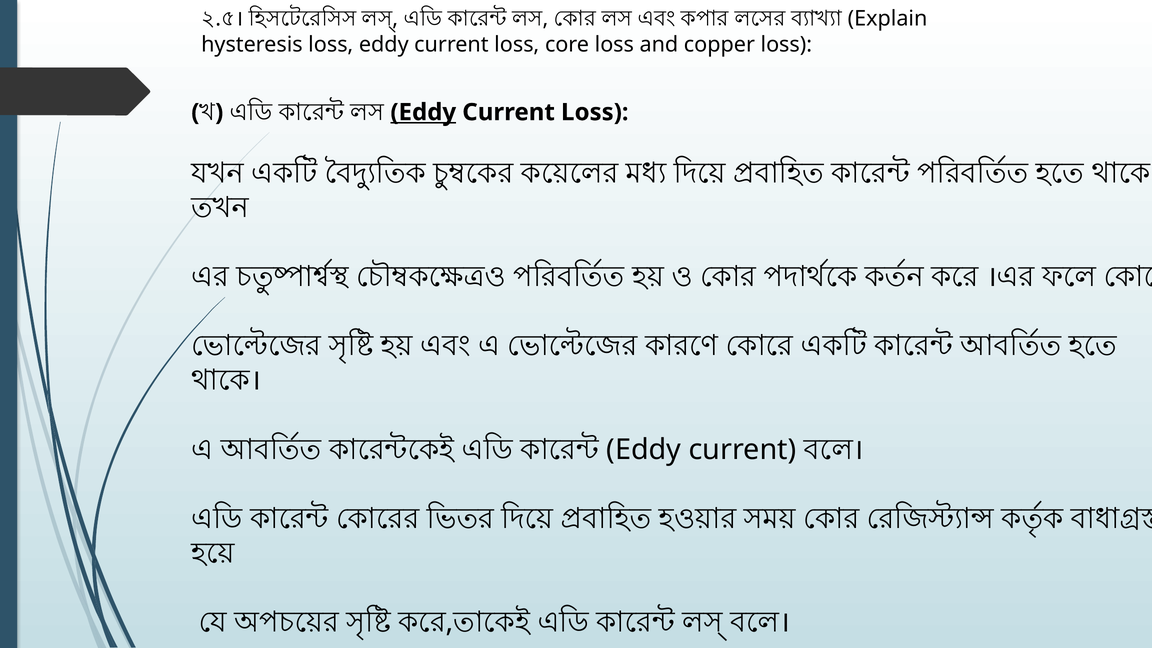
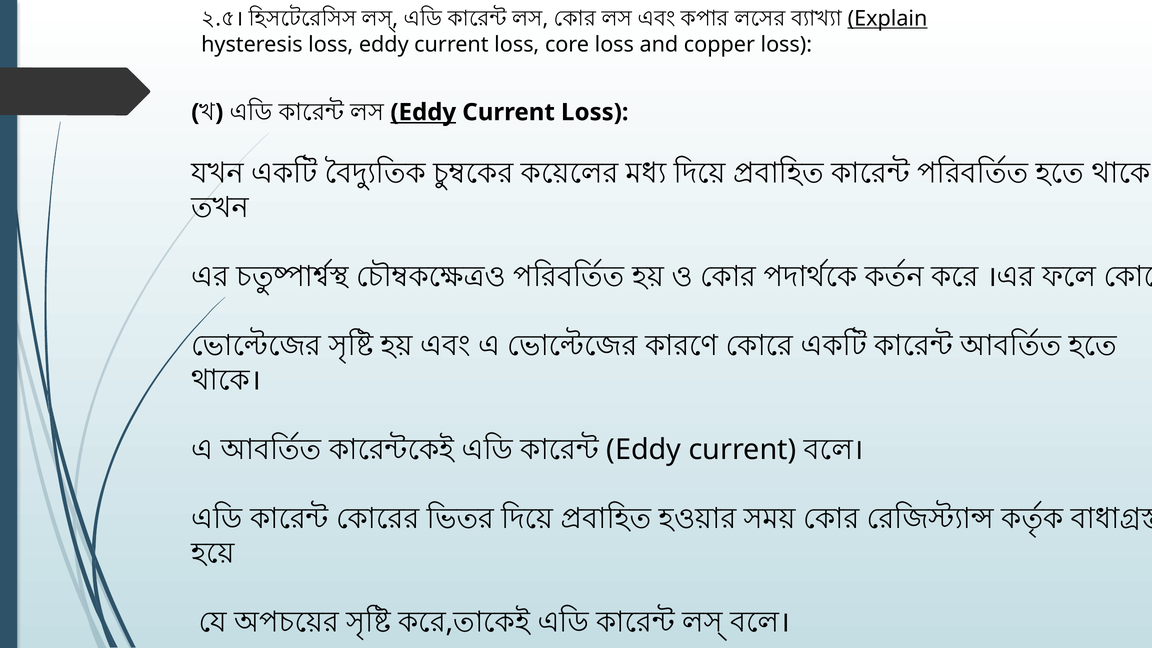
Explain underline: none -> present
